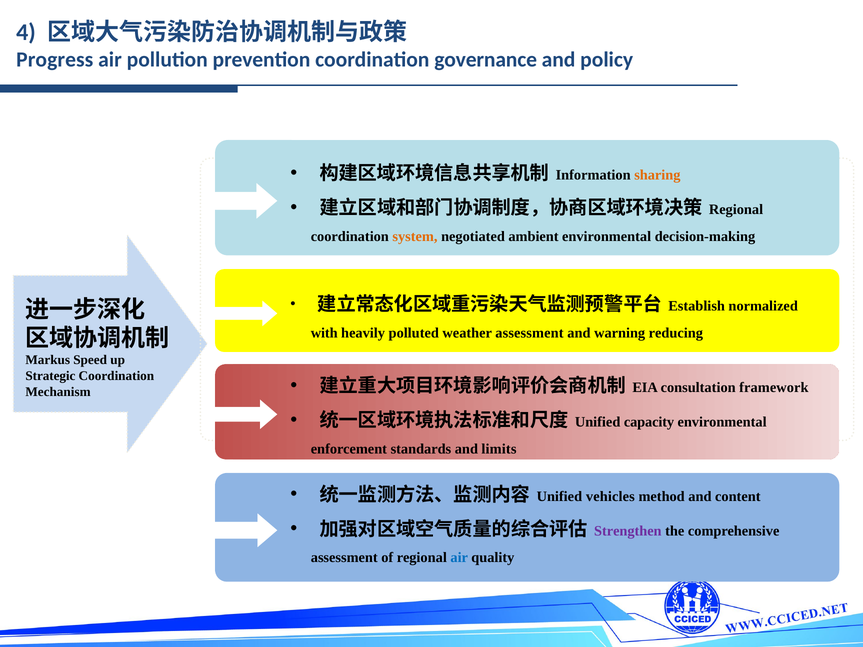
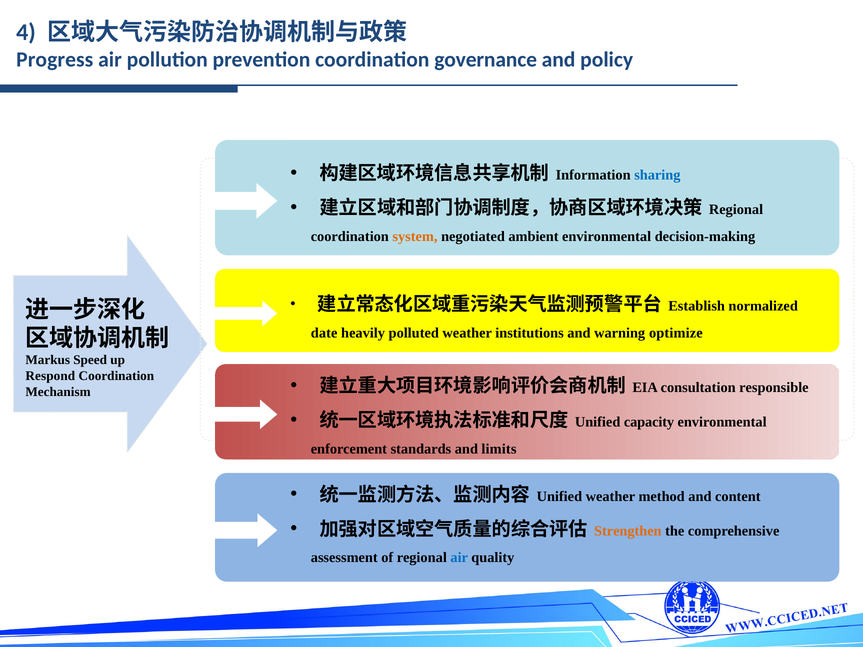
sharing colour: orange -> blue
with: with -> date
weather assessment: assessment -> institutions
reducing: reducing -> optimize
Strategic: Strategic -> Respond
framework: framework -> responsible
Unified vehicles: vehicles -> weather
Strengthen colour: purple -> orange
